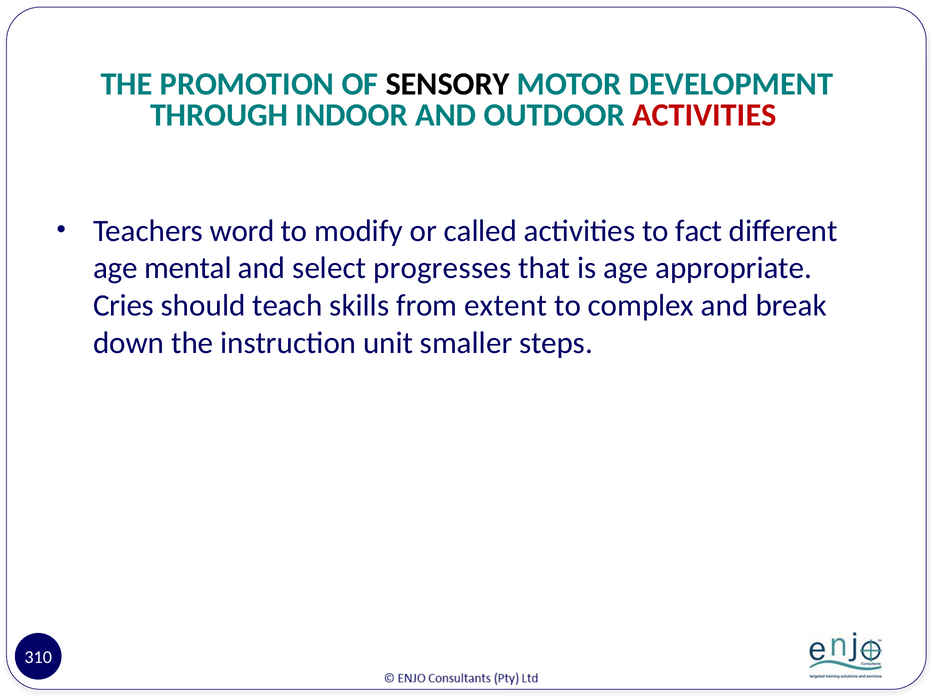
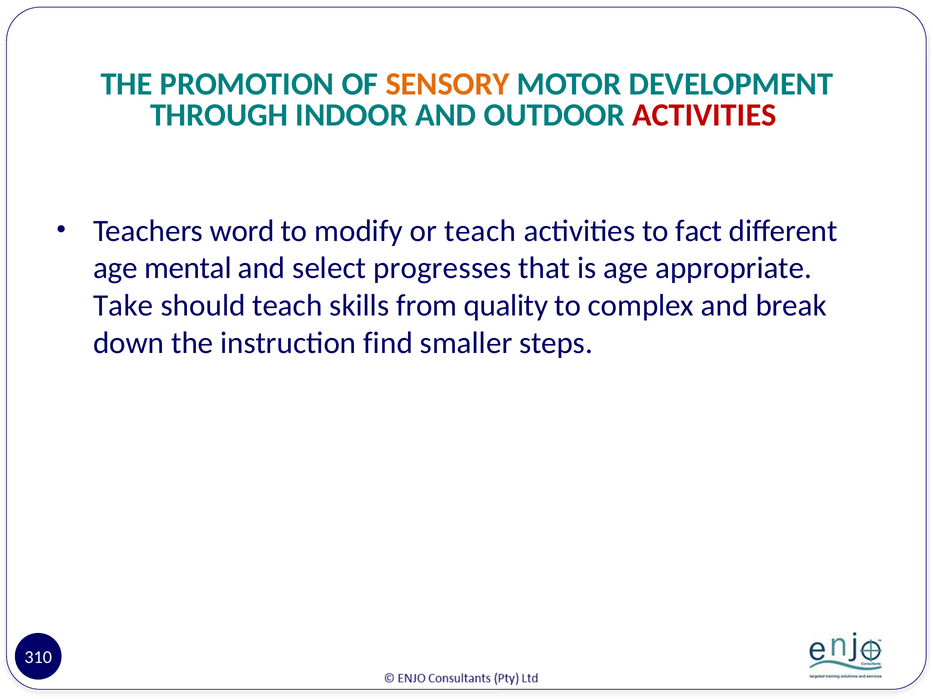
SENSORY colour: black -> orange
or called: called -> teach
Cries: Cries -> Take
extent: extent -> quality
unit: unit -> find
